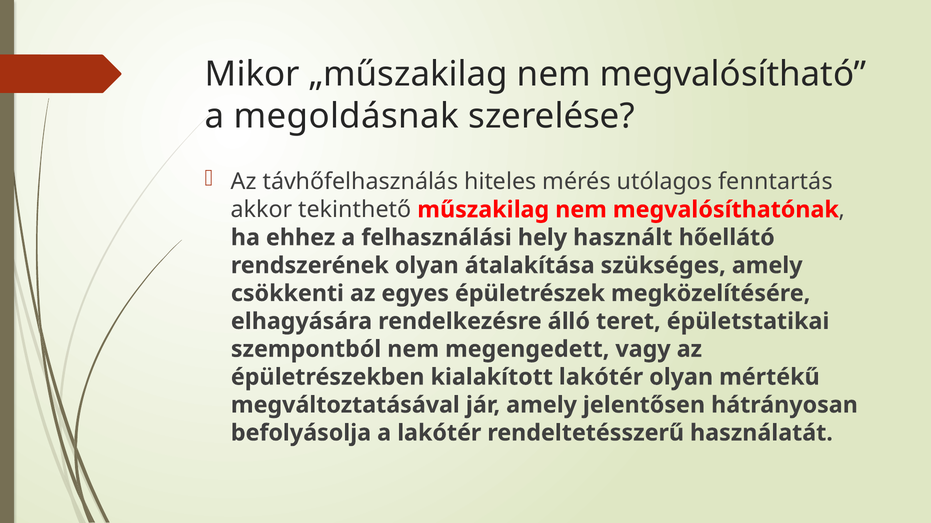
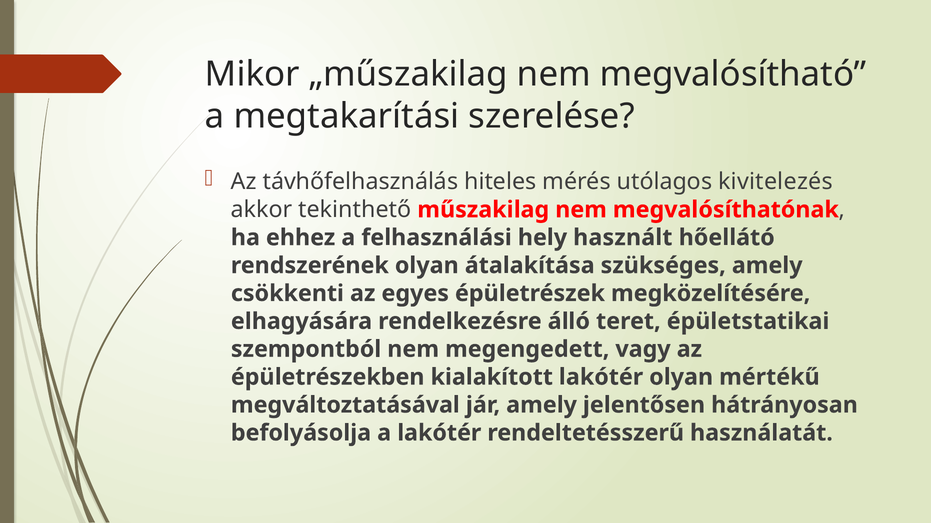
megoldásnak: megoldásnak -> megtakarítási
fenntartás: fenntartás -> kivitelezés
